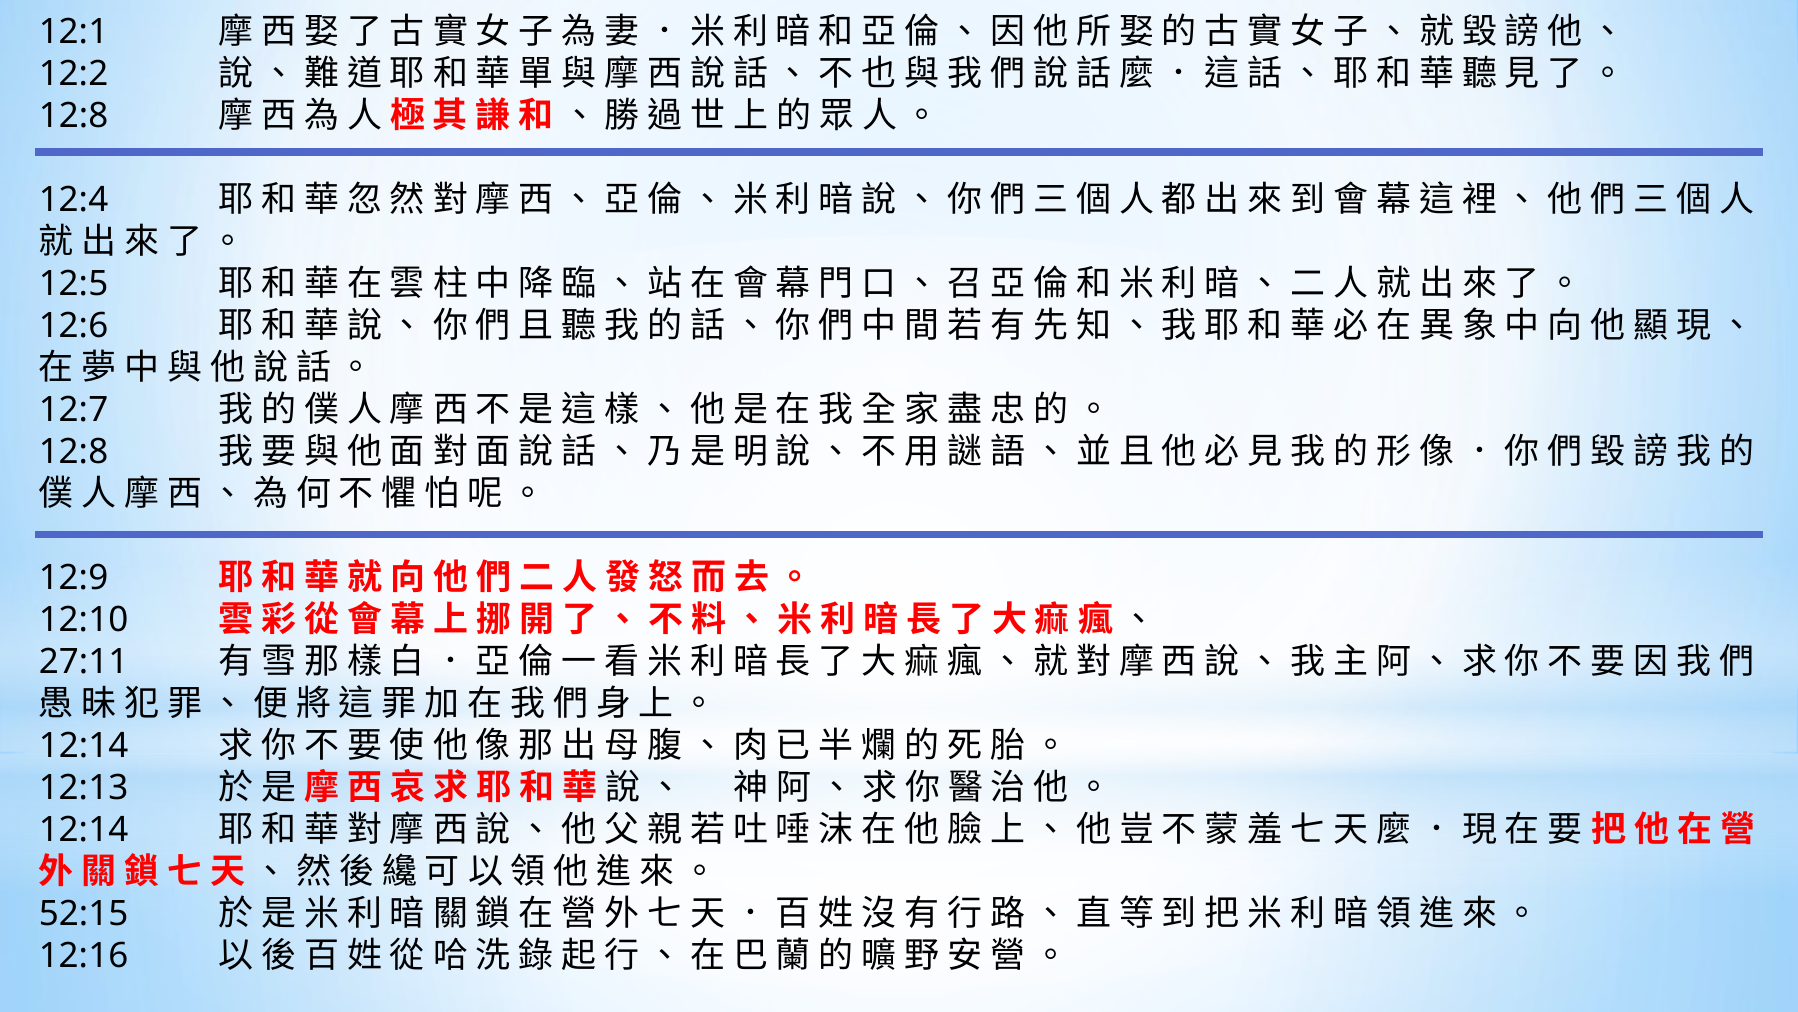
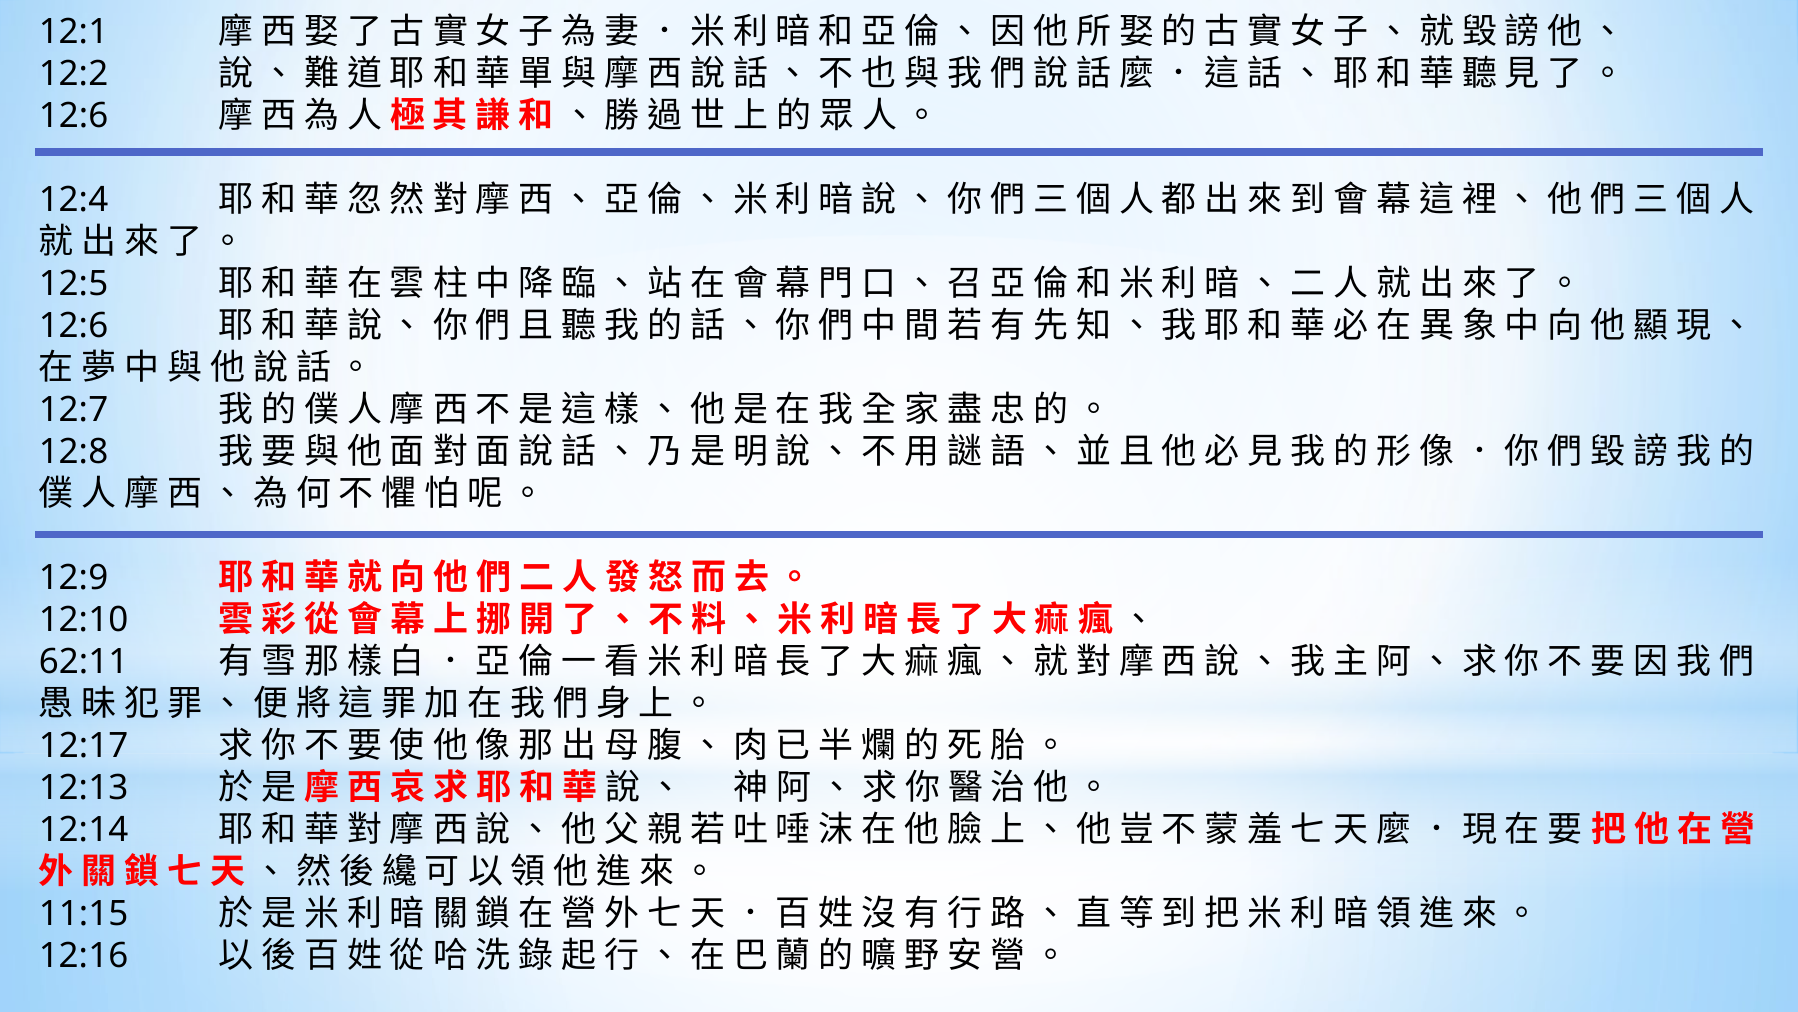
12:8 at (74, 116): 12:8 -> 12:6
27:11: 27:11 -> 62:11
12:14 at (84, 746): 12:14 -> 12:17
52:15: 52:15 -> 11:15
